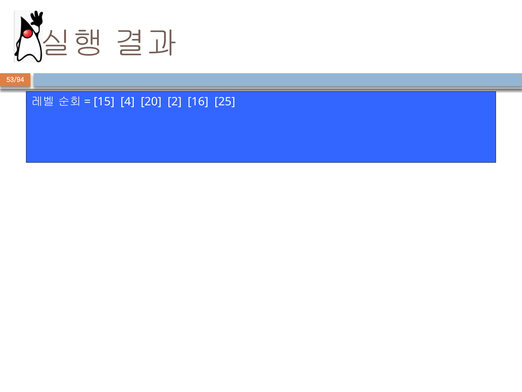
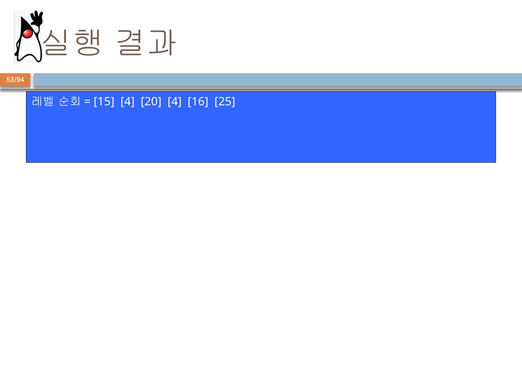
20 2: 2 -> 4
